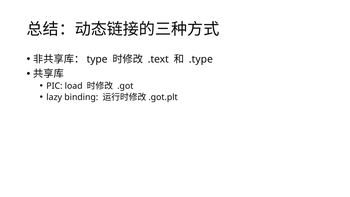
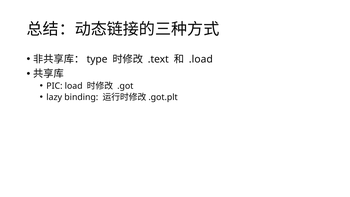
.type: .type -> .load
